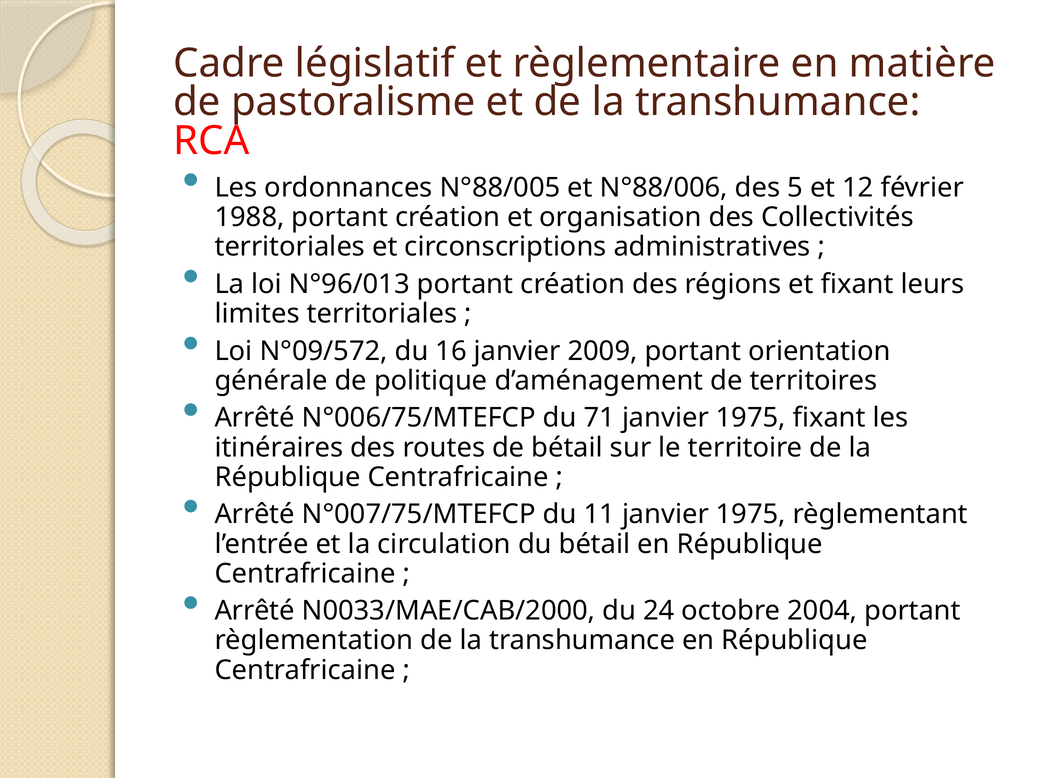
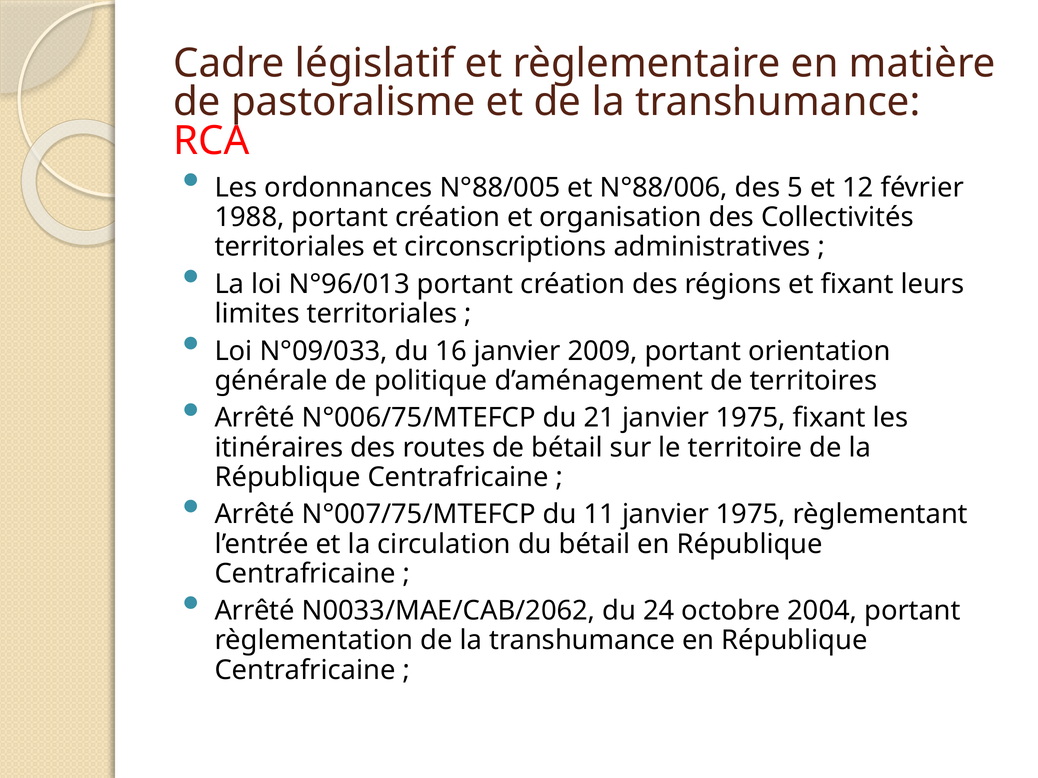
N°09/572: N°09/572 -> N°09/033
71: 71 -> 21
N0033/MAE/CAB/2000: N0033/MAE/CAB/2000 -> N0033/MAE/CAB/2062
